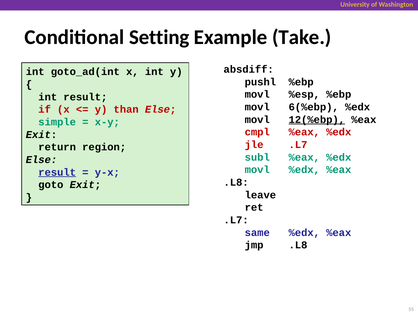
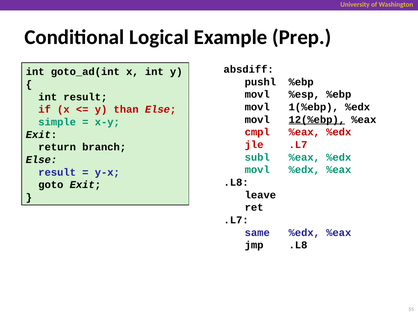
Setting: Setting -> Logical
Take: Take -> Prep
6(%ebp: 6(%ebp -> 1(%ebp
region: region -> branch
result at (57, 172) underline: present -> none
